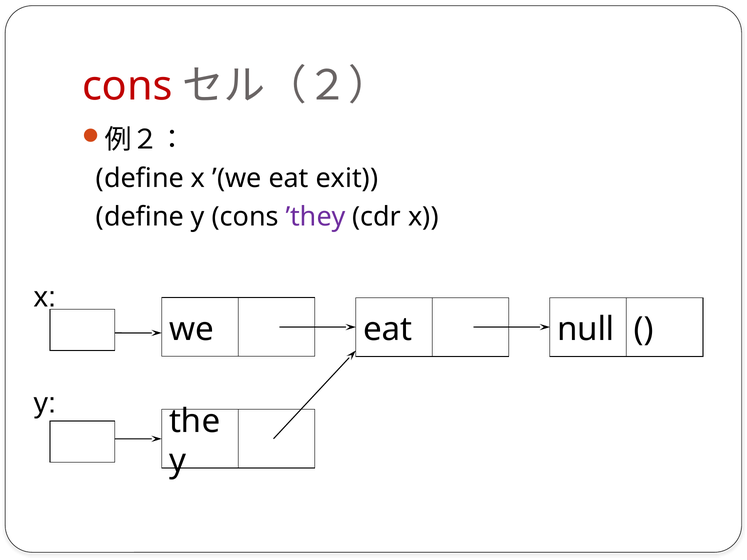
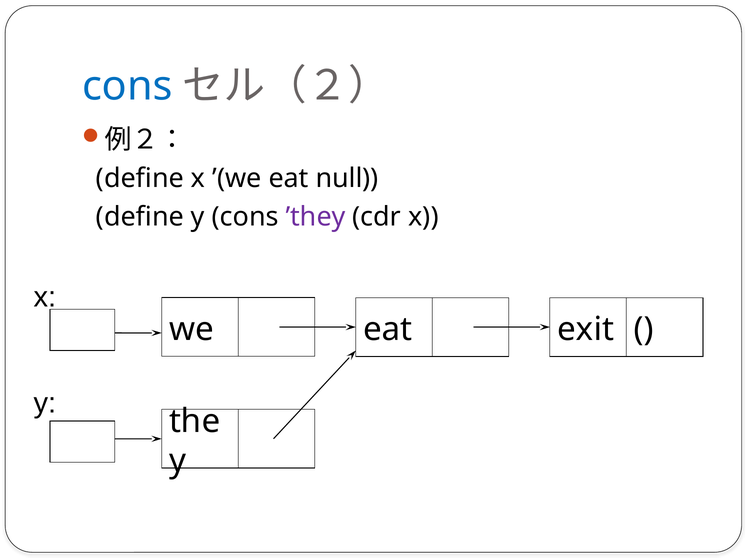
cons at (127, 86) colour: red -> blue
exit: exit -> null
null: null -> exit
